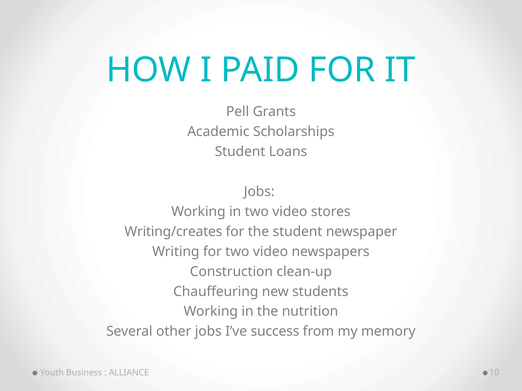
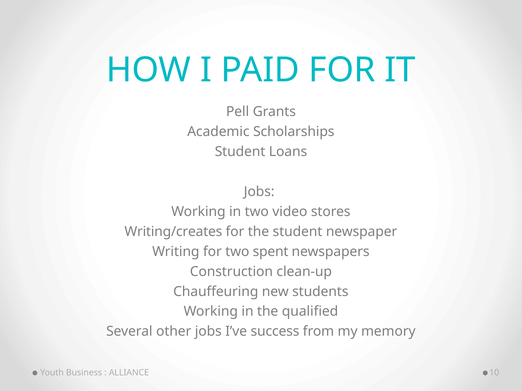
for two video: video -> spent
nutrition: nutrition -> qualified
